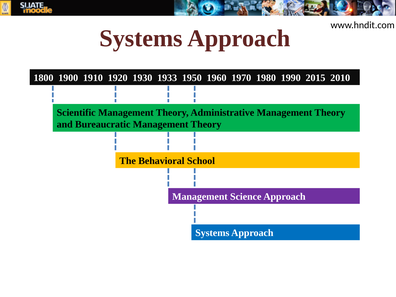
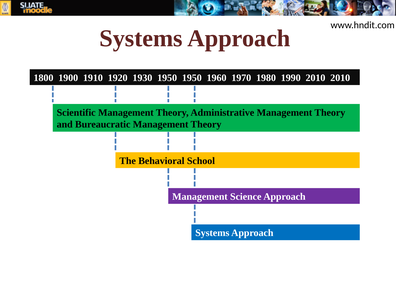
1930 1933: 1933 -> 1950
1990 2015: 2015 -> 2010
